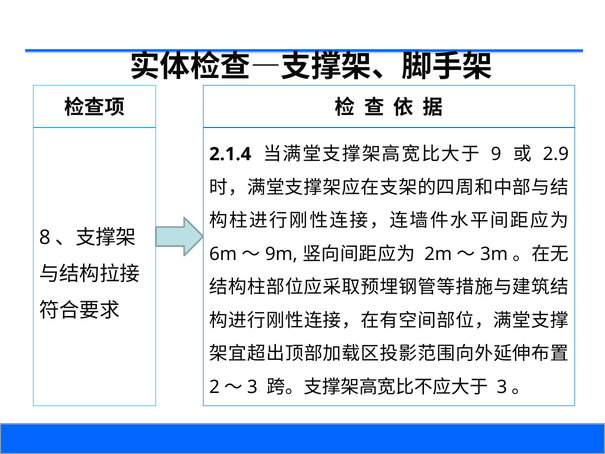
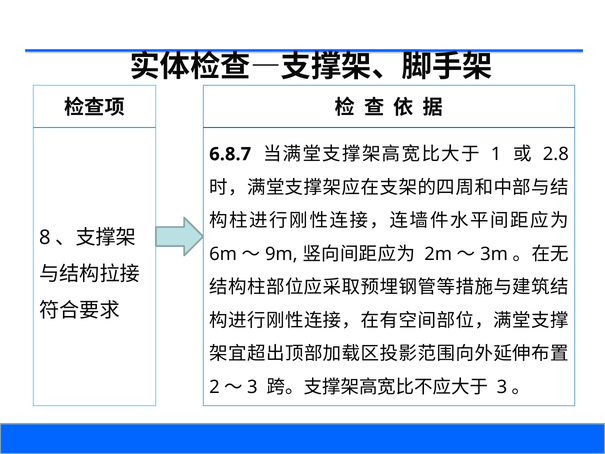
2.1.4: 2.1.4 -> 6.8.7
9: 9 -> 1
2.9: 2.9 -> 2.8
